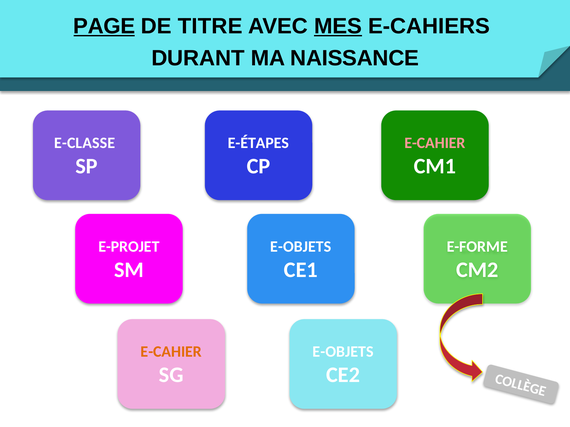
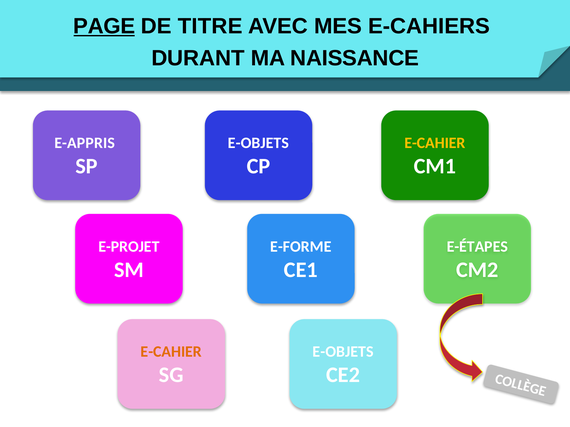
MES underline: present -> none
E-CLASSE: E-CLASSE -> E-APPRIS
E-ÉTAPES at (259, 143): E-ÉTAPES -> E-OBJETS
E-CAHIER at (435, 143) colour: pink -> yellow
E-OBJETS at (301, 247): E-OBJETS -> E-FORME
E-FORME: E-FORME -> E-ÉTAPES
